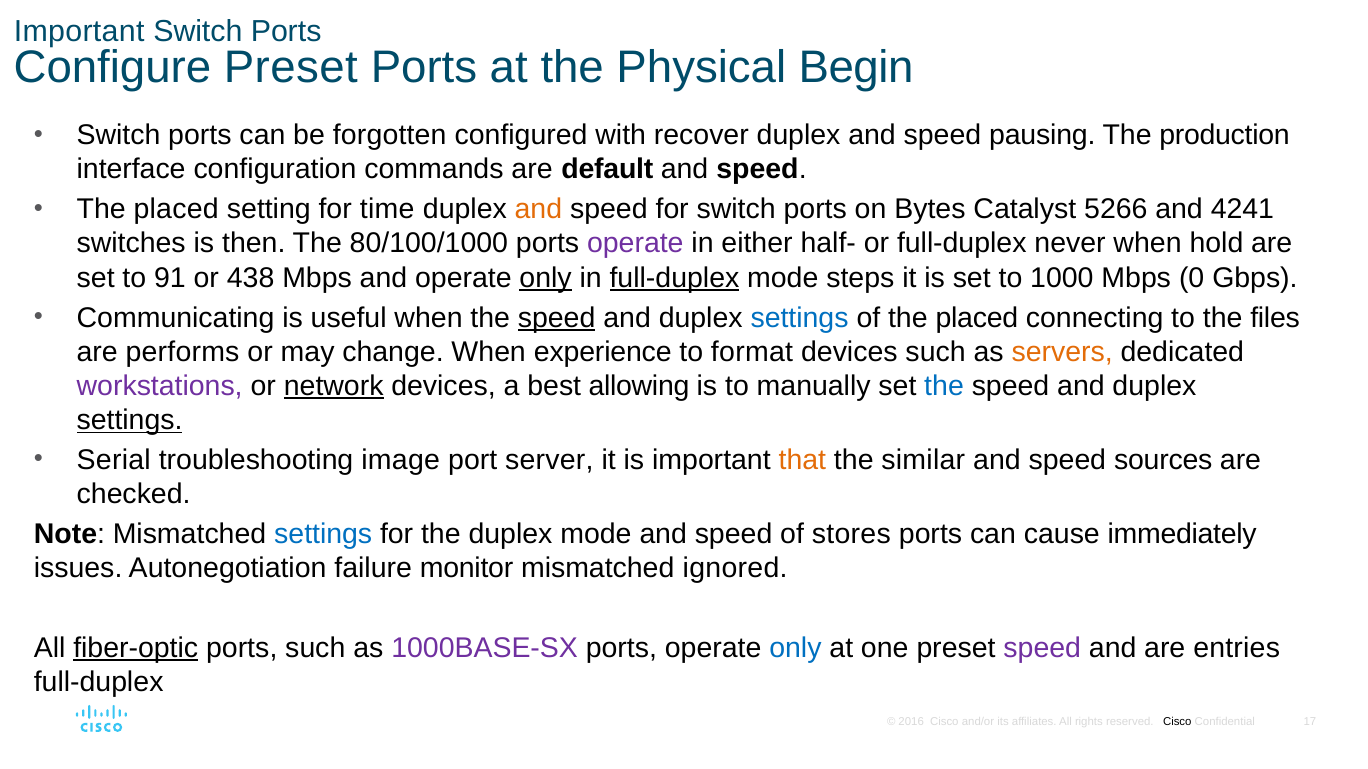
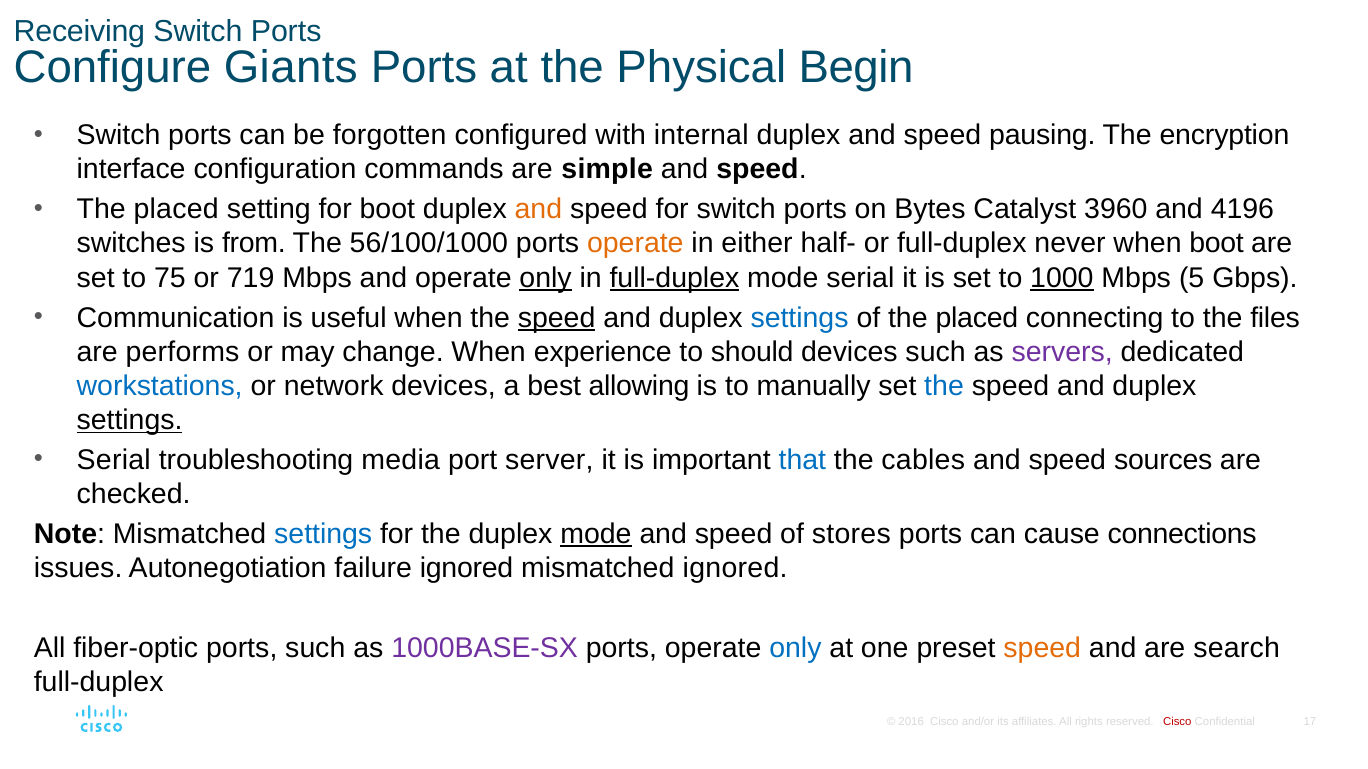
Important at (79, 32): Important -> Receiving
Configure Preset: Preset -> Giants
recover: recover -> internal
production: production -> encryption
default: default -> simple
for time: time -> boot
5266: 5266 -> 3960
4241: 4241 -> 4196
then: then -> from
80/100/1000: 80/100/1000 -> 56/100/1000
operate at (635, 244) colour: purple -> orange
when hold: hold -> boot
91: 91 -> 75
438: 438 -> 719
mode steps: steps -> serial
1000 underline: none -> present
0: 0 -> 5
Communicating: Communicating -> Communication
format: format -> should
servers colour: orange -> purple
workstations colour: purple -> blue
network underline: present -> none
image: image -> media
that colour: orange -> blue
similar: similar -> cables
mode at (596, 534) underline: none -> present
immediately: immediately -> connections
failure monitor: monitor -> ignored
fiber-optic underline: present -> none
speed at (1042, 648) colour: purple -> orange
entries: entries -> search
Cisco at (1177, 722) colour: black -> red
